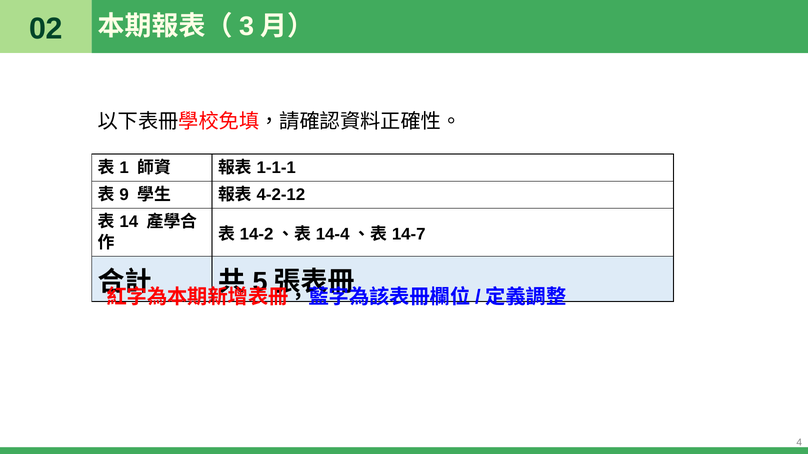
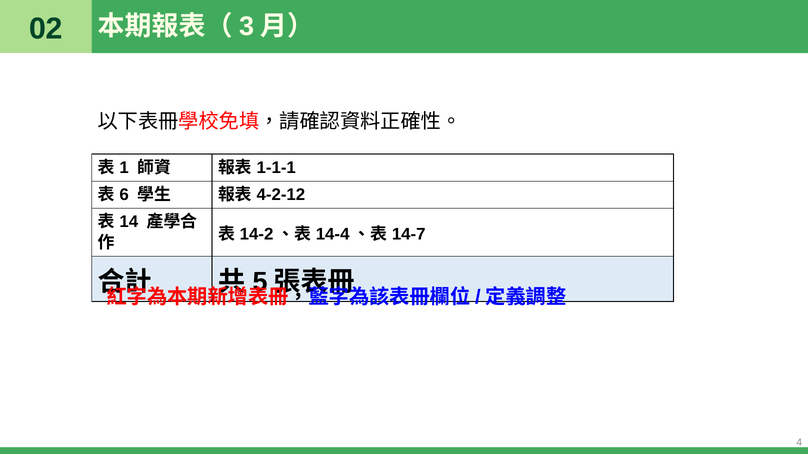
9: 9 -> 6
